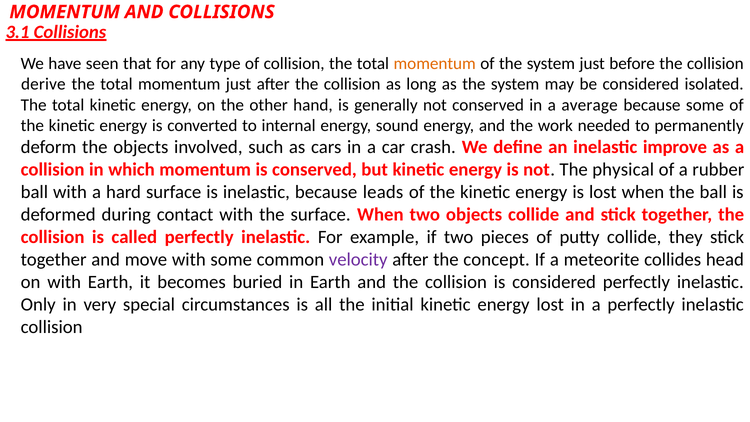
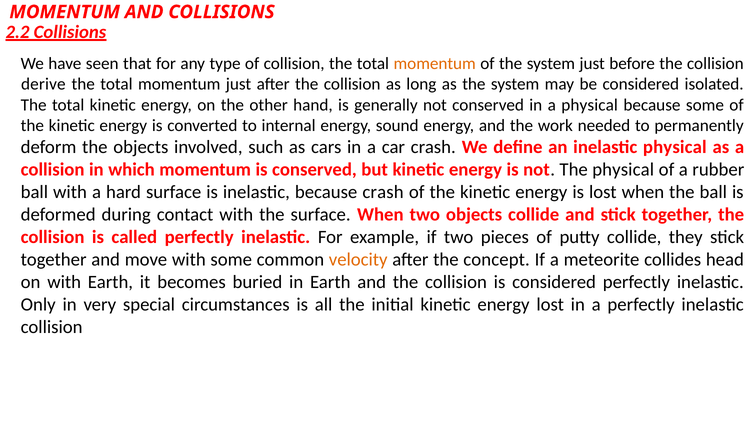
3.1: 3.1 -> 2.2
a average: average -> physical
inelastic improve: improve -> physical
because leads: leads -> crash
velocity colour: purple -> orange
